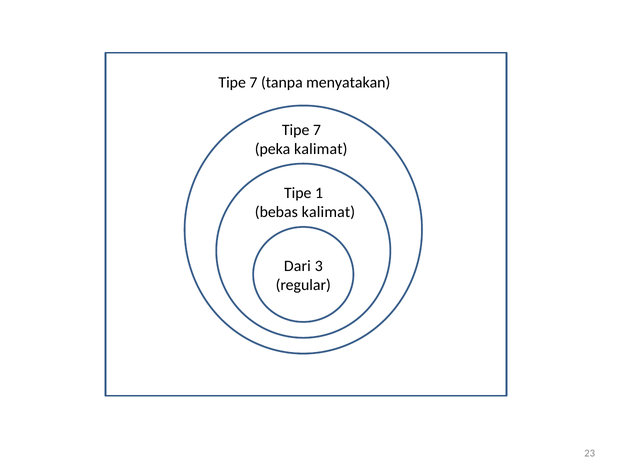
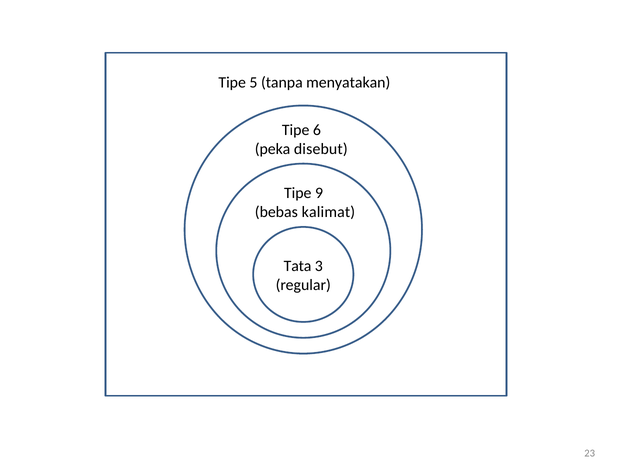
7 at (253, 82): 7 -> 5
7 at (317, 130): 7 -> 6
peka kalimat: kalimat -> disebut
1: 1 -> 9
Dari: Dari -> Tata
